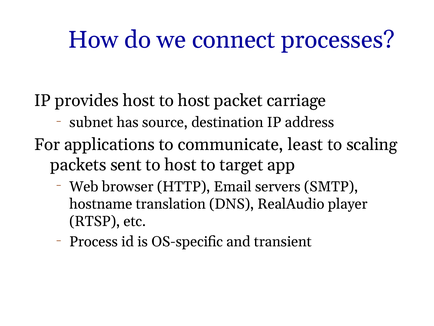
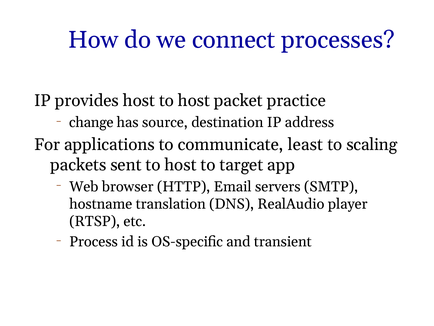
carriage: carriage -> practice
subnet: subnet -> change
